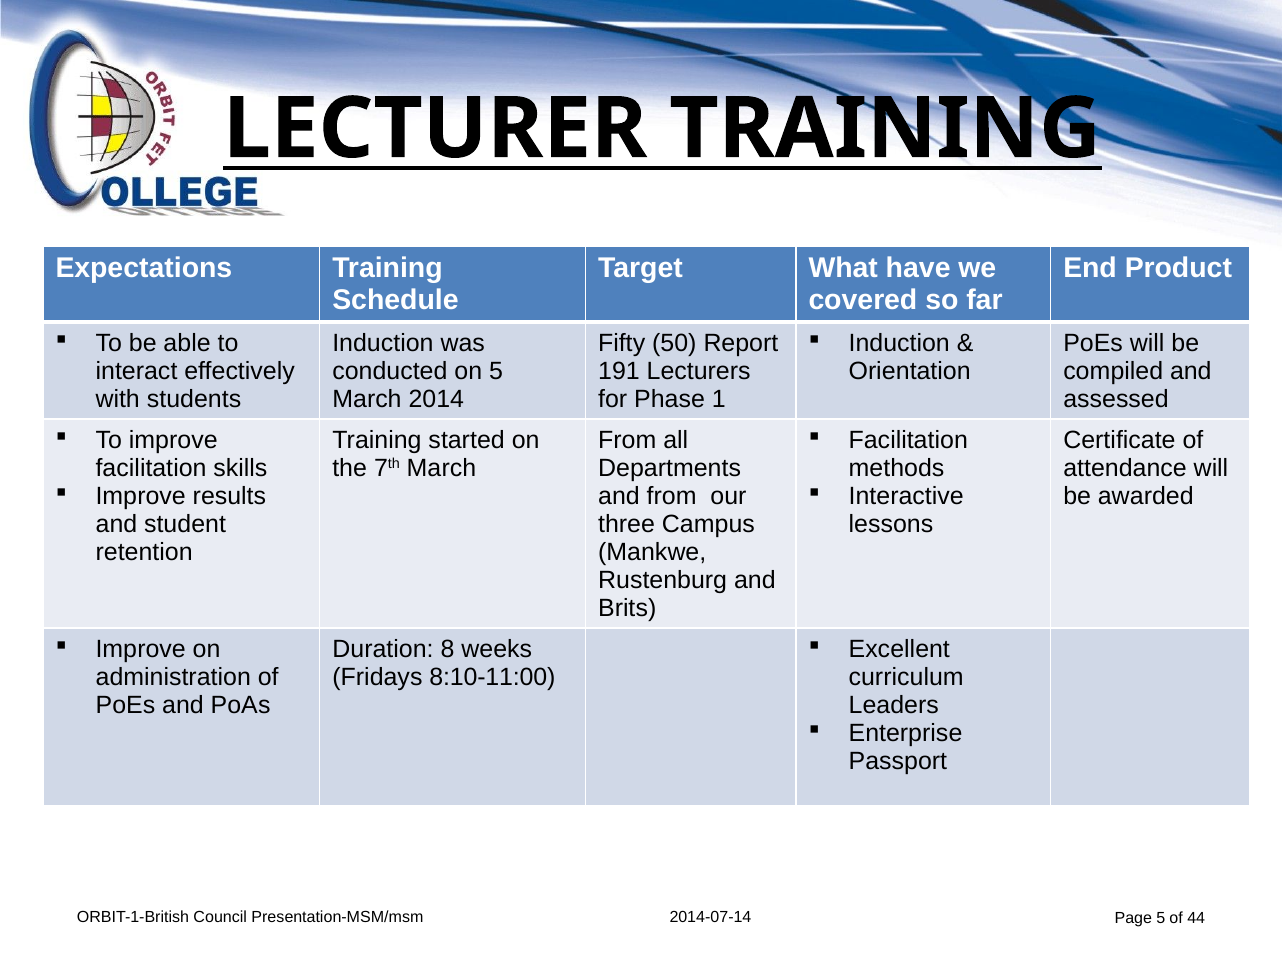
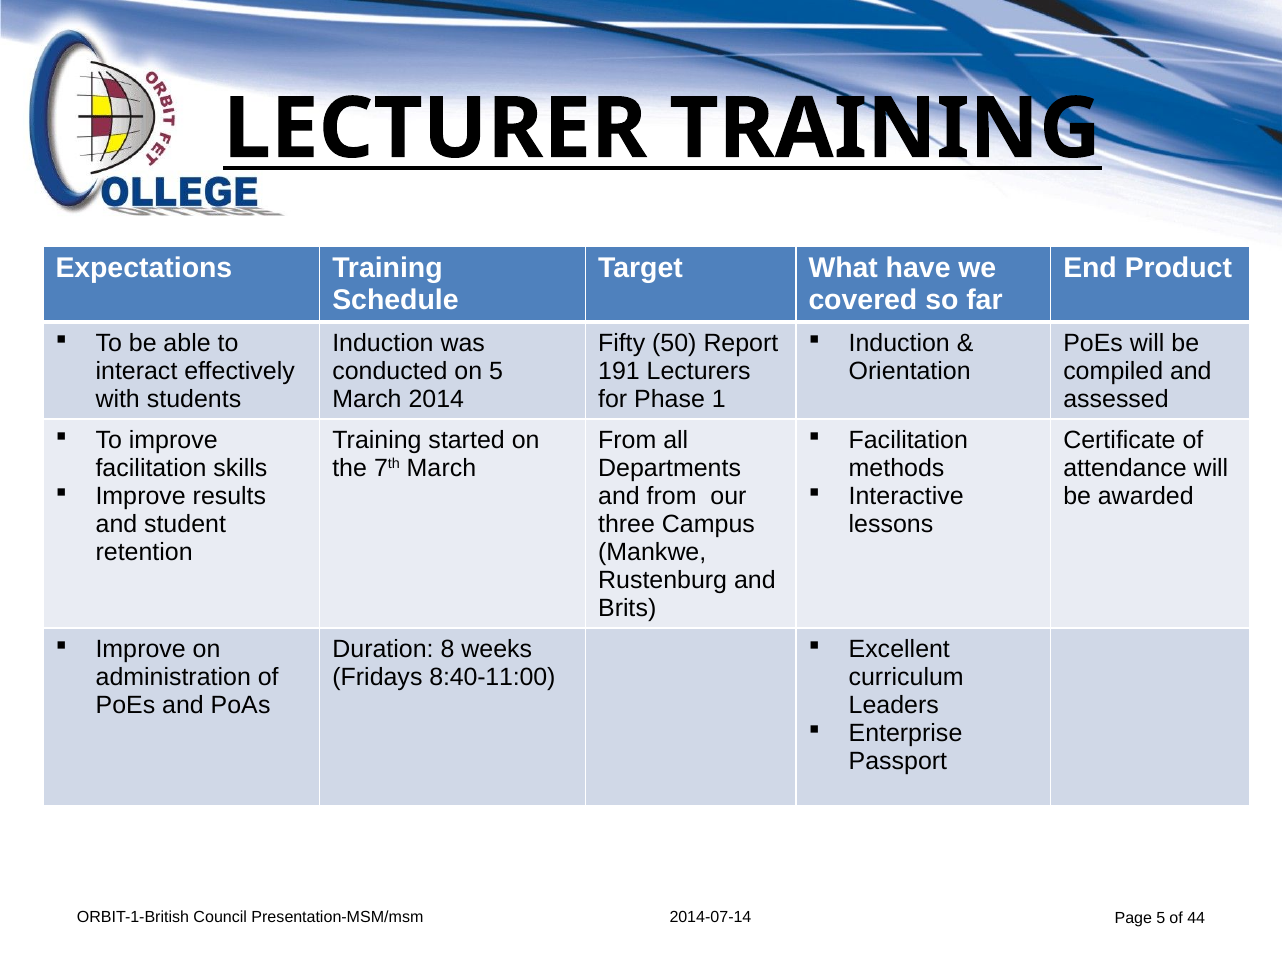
8:10-11:00: 8:10-11:00 -> 8:40-11:00
